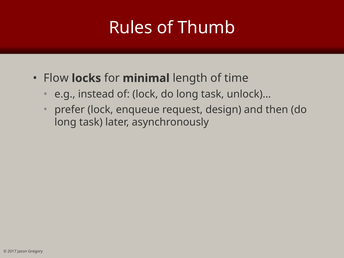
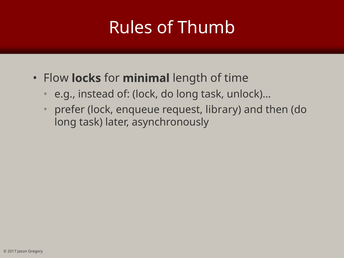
design: design -> library
